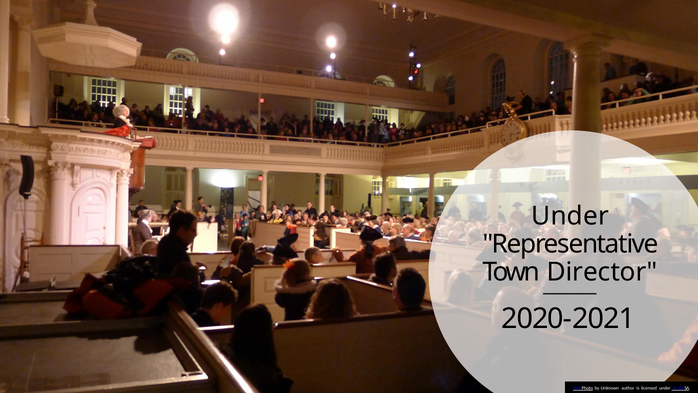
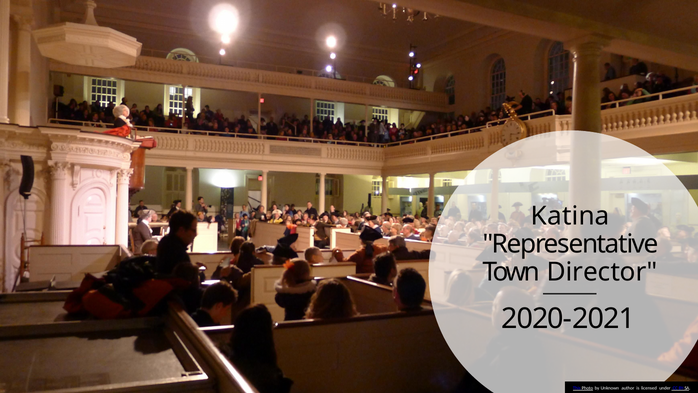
Under at (570, 216): Under -> Katina
